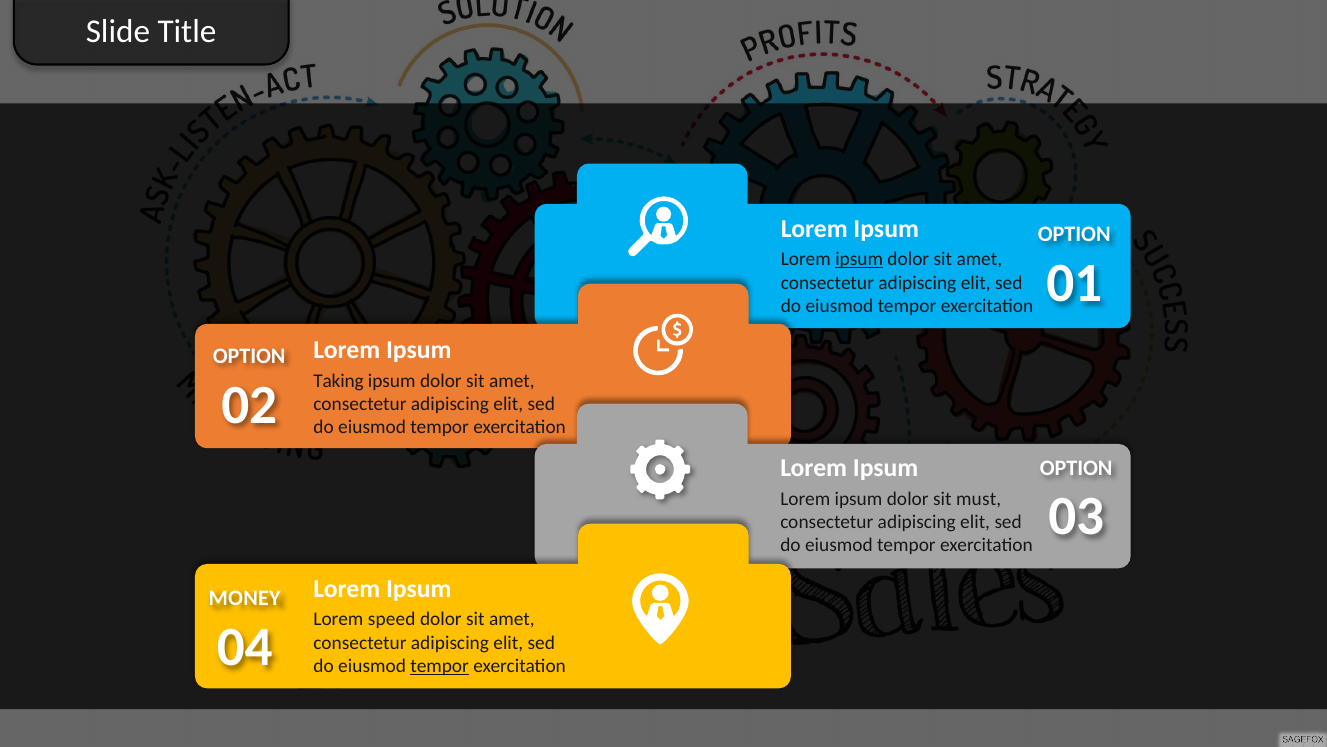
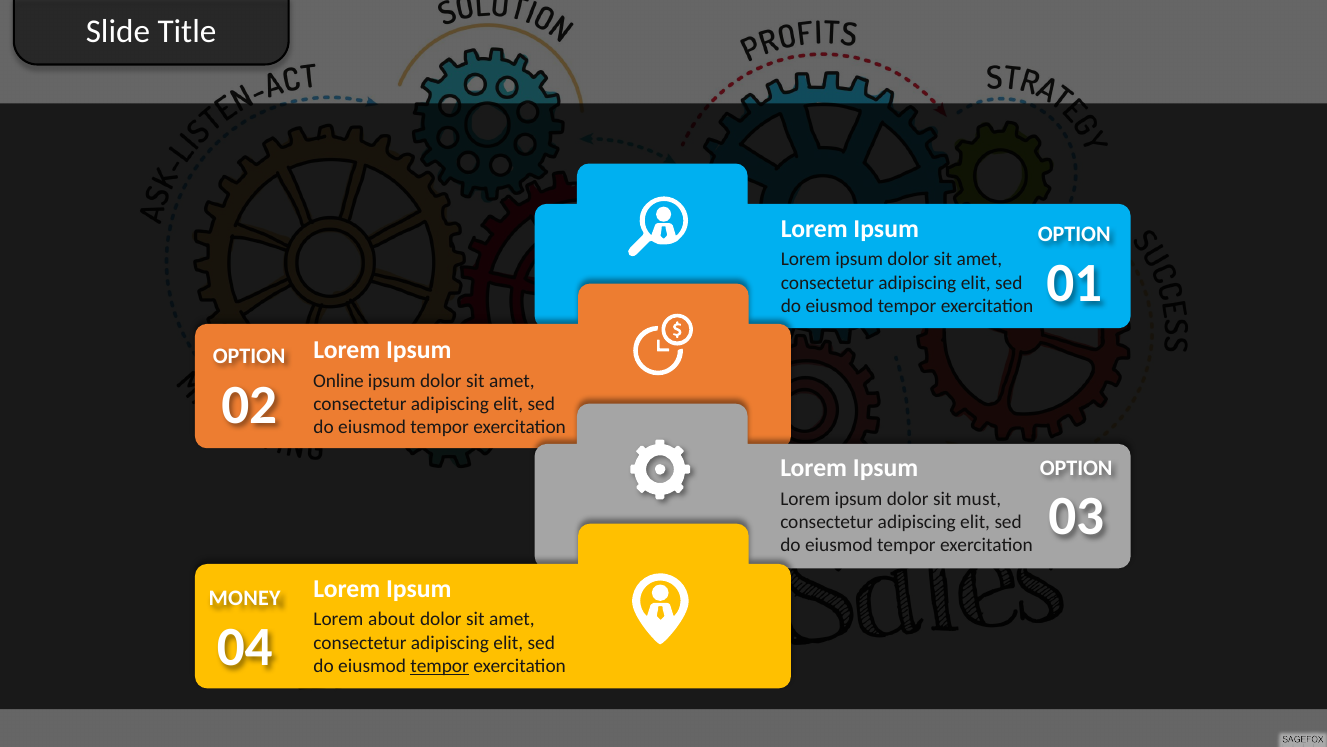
ipsum at (859, 259) underline: present -> none
Taking: Taking -> Online
speed: speed -> about
